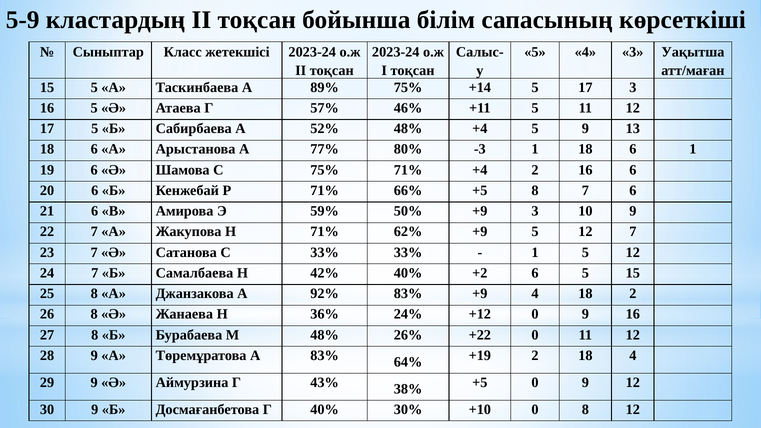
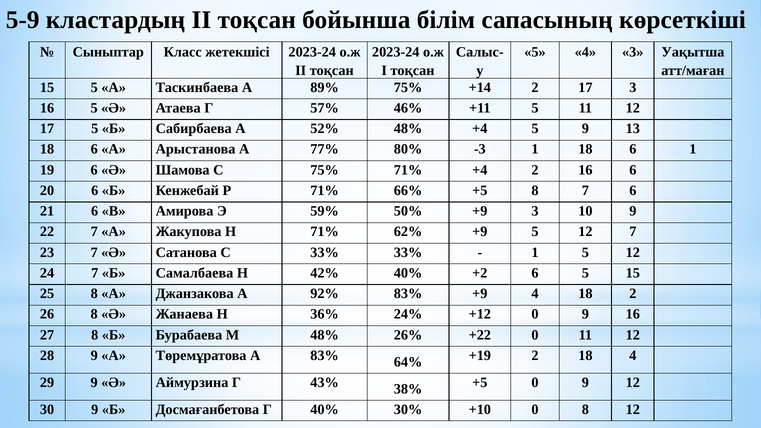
+14 5: 5 -> 2
